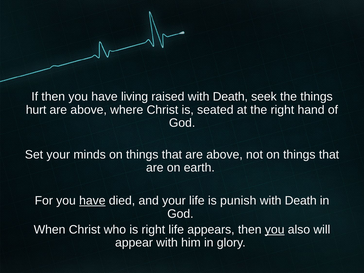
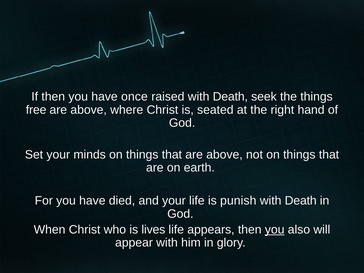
living: living -> once
hurt: hurt -> free
have at (92, 201) underline: present -> none
is right: right -> lives
